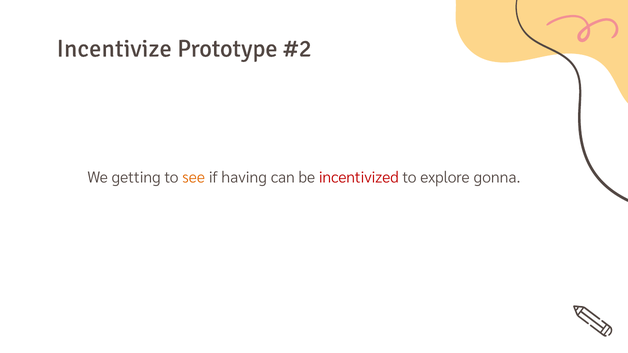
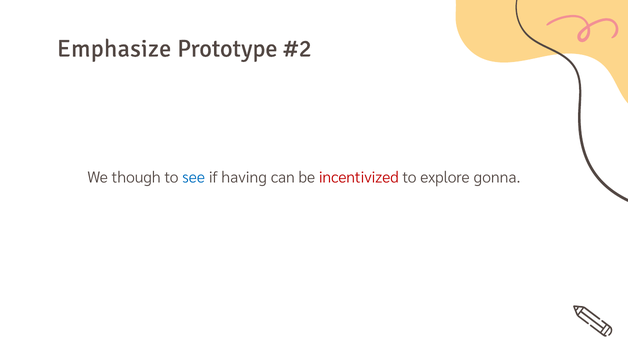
Incentivize: Incentivize -> Emphasize
getting: getting -> though
see colour: orange -> blue
